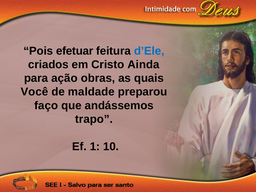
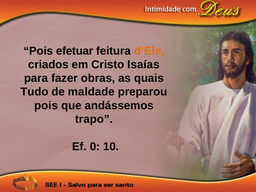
d’Ele colour: blue -> orange
Ainda: Ainda -> Isaías
ação: ação -> fazer
Você: Você -> Tudo
faço at (46, 105): faço -> pois
1: 1 -> 0
